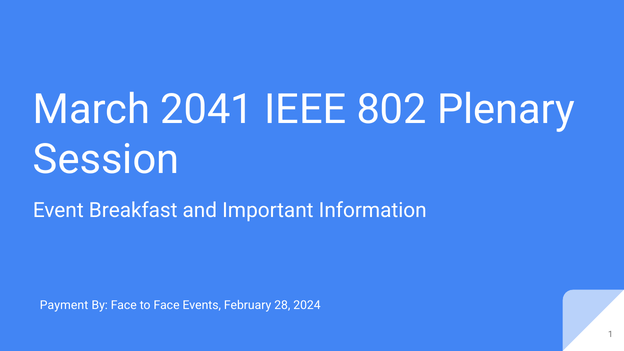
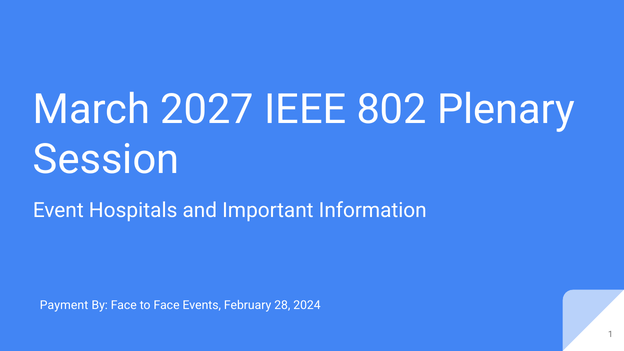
2041: 2041 -> 2027
Breakfast: Breakfast -> Hospitals
